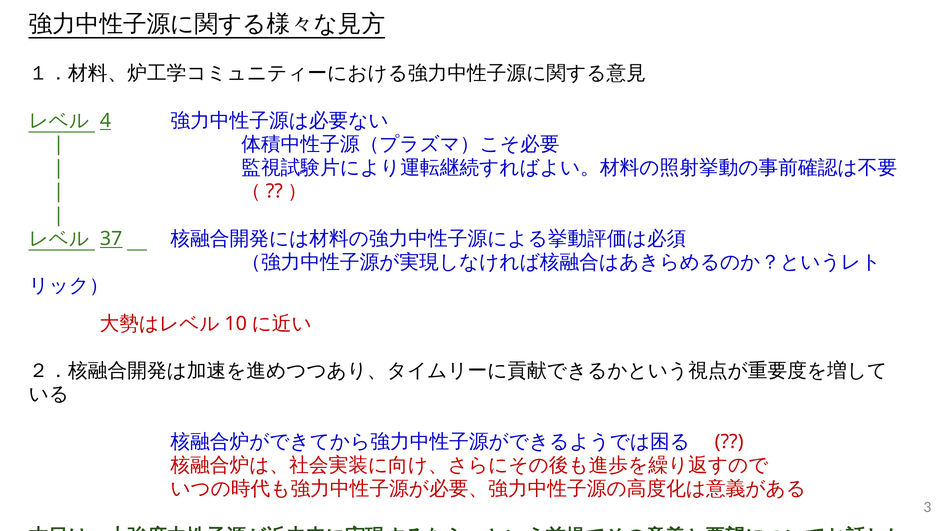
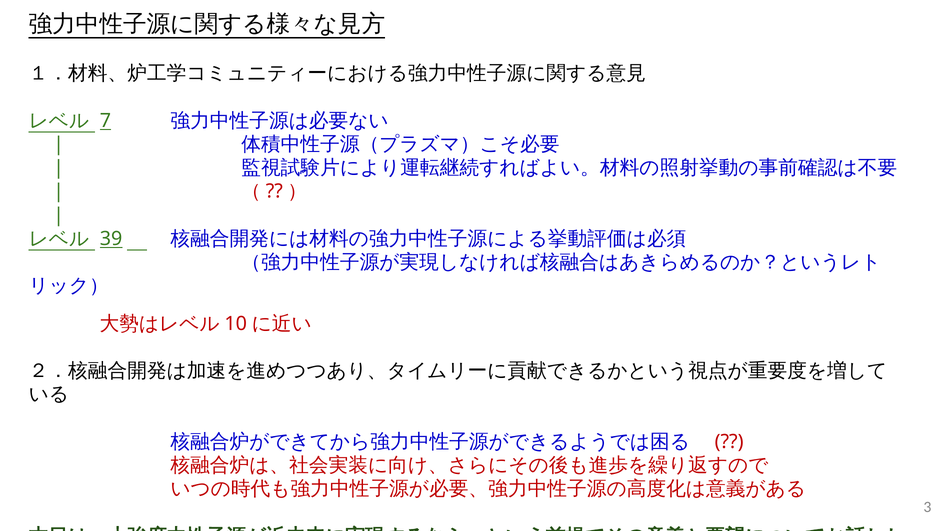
4: 4 -> 7
37: 37 -> 39
